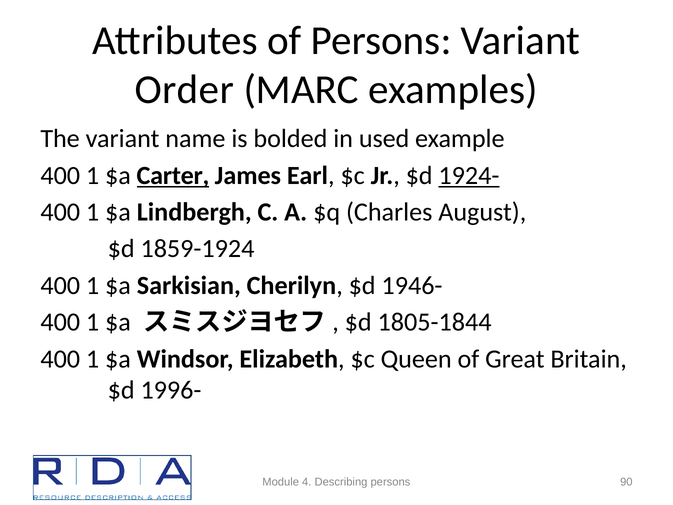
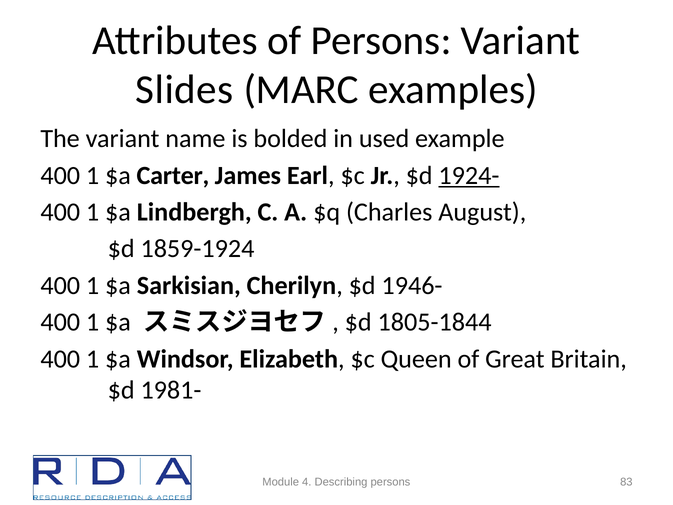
Order: Order -> Slides
Carter underline: present -> none
1996-: 1996- -> 1981-
90: 90 -> 83
